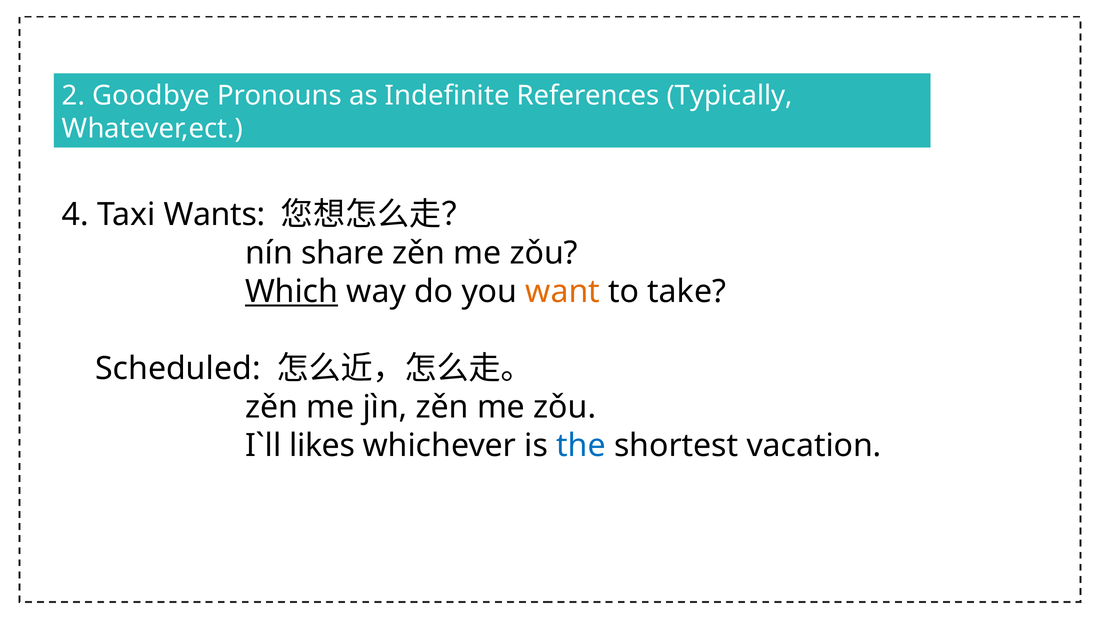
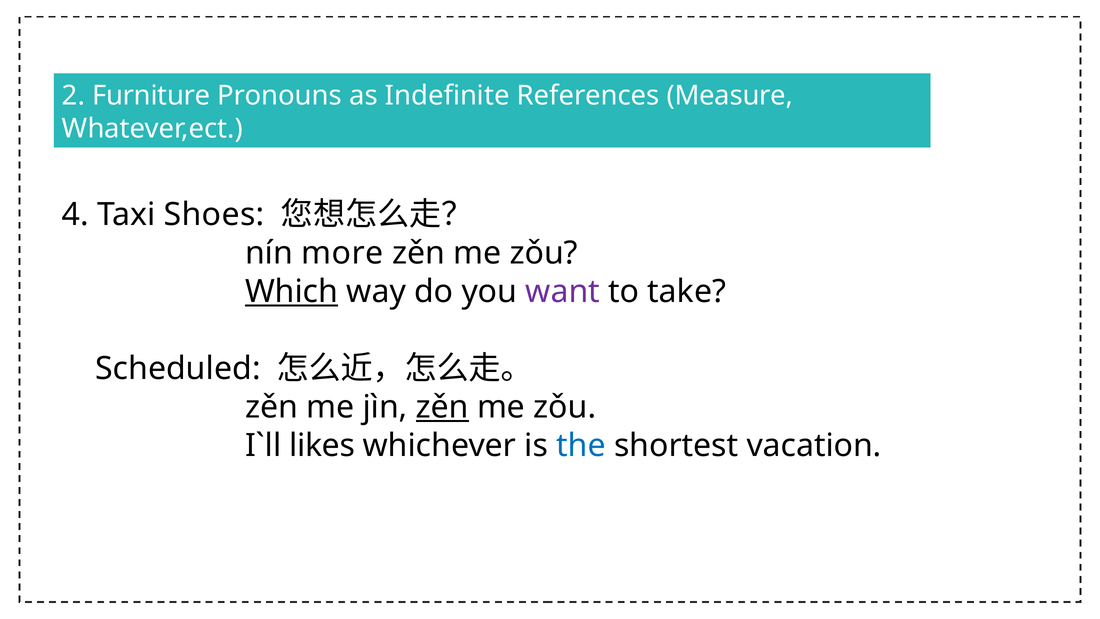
Goodbye: Goodbye -> Furniture
Typically: Typically -> Measure
Wants: Wants -> Shoes
share: share -> more
want colour: orange -> purple
zěn at (442, 407) underline: none -> present
